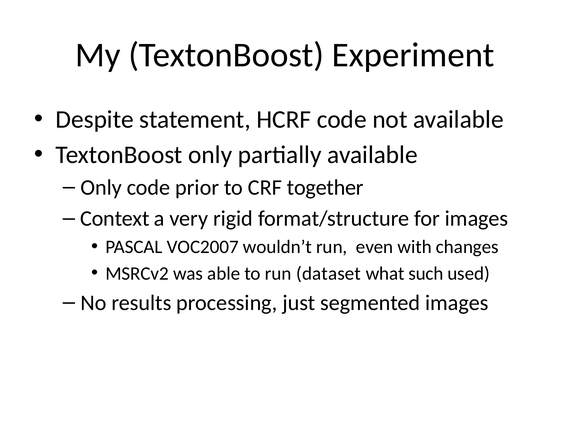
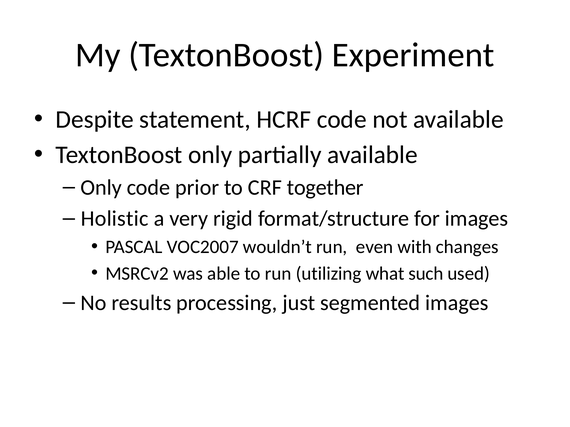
Context: Context -> Holistic
dataset: dataset -> utilizing
